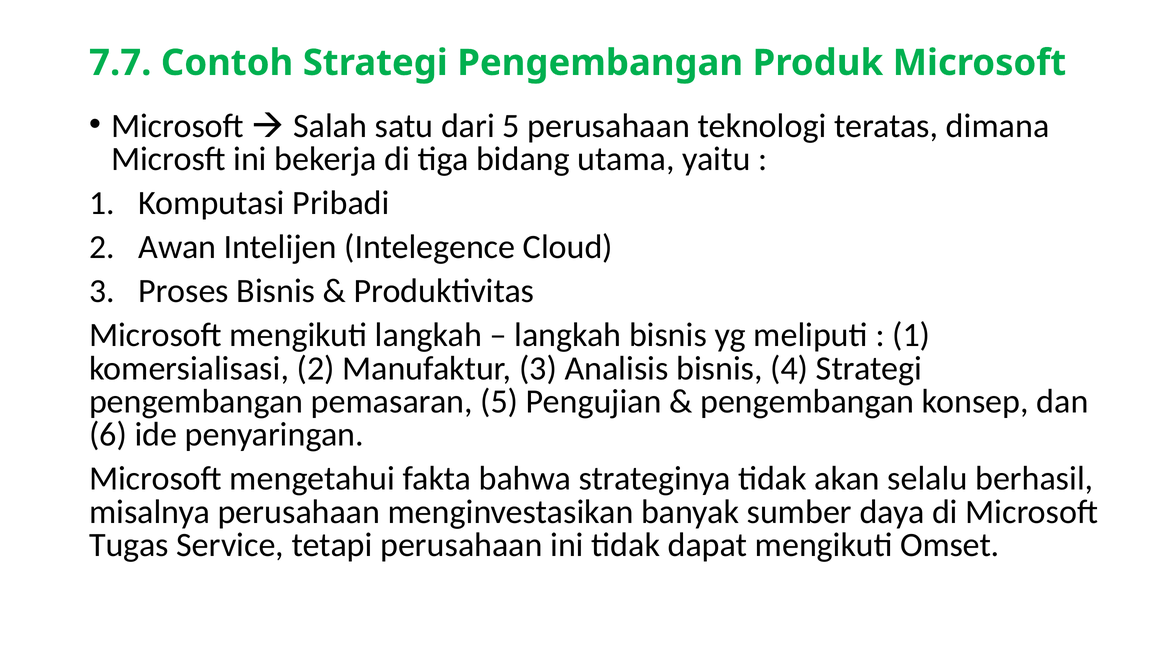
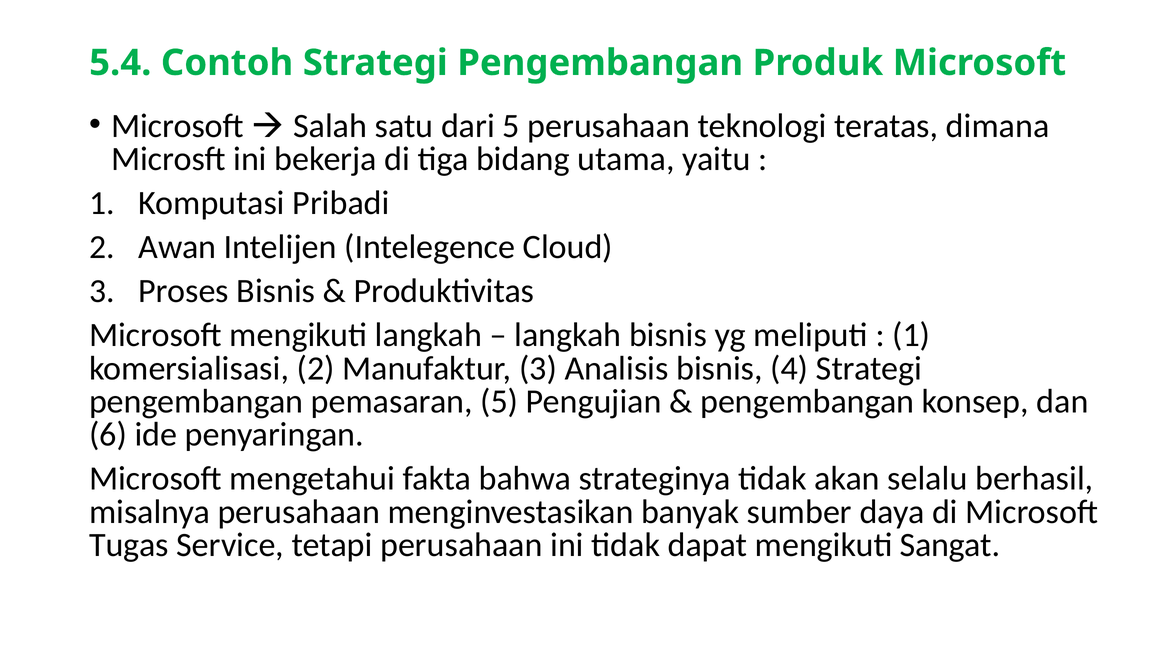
7.7: 7.7 -> 5.4
Omset: Omset -> Sangat
